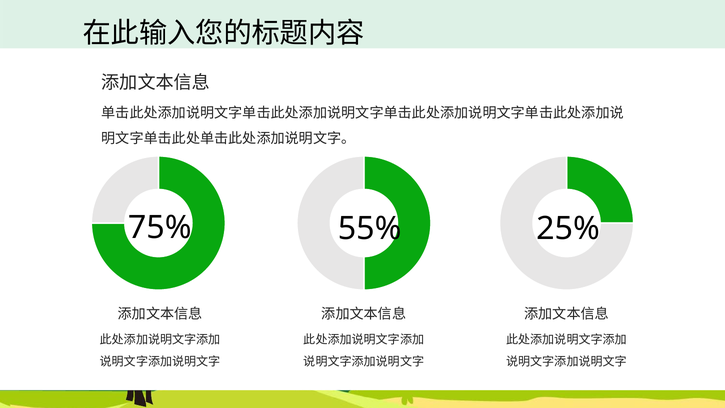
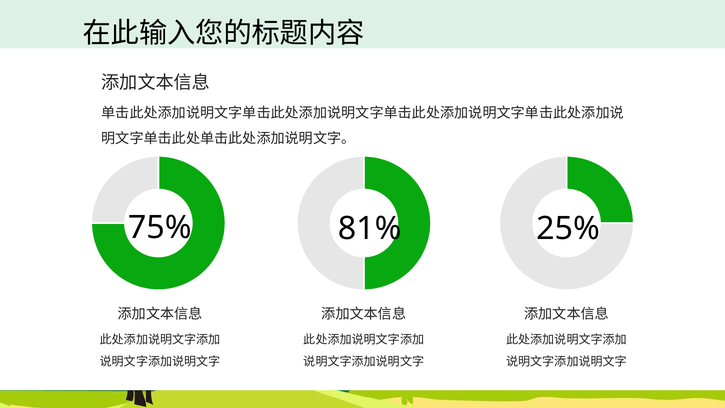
55%: 55% -> 81%
